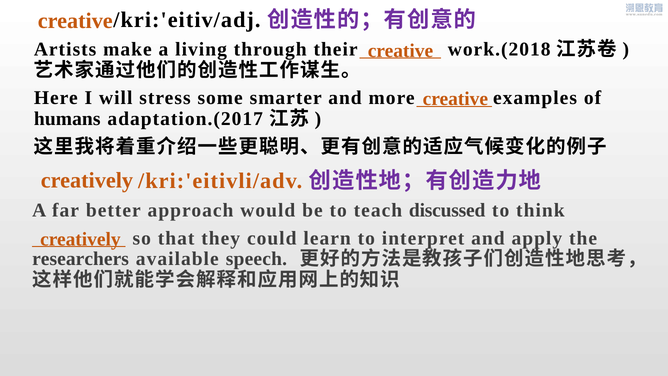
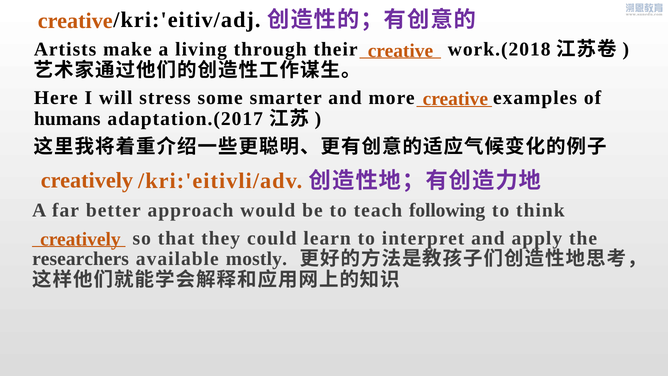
discussed: discussed -> following
speech: speech -> mostly
